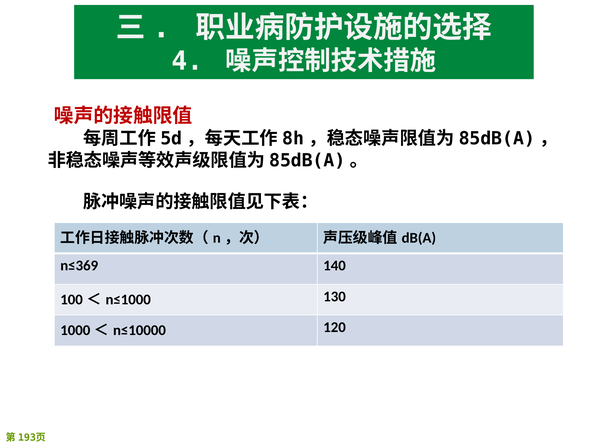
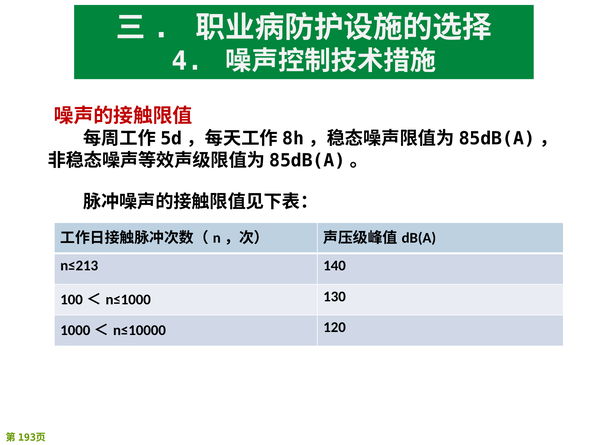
n≤369: n≤369 -> n≤213
